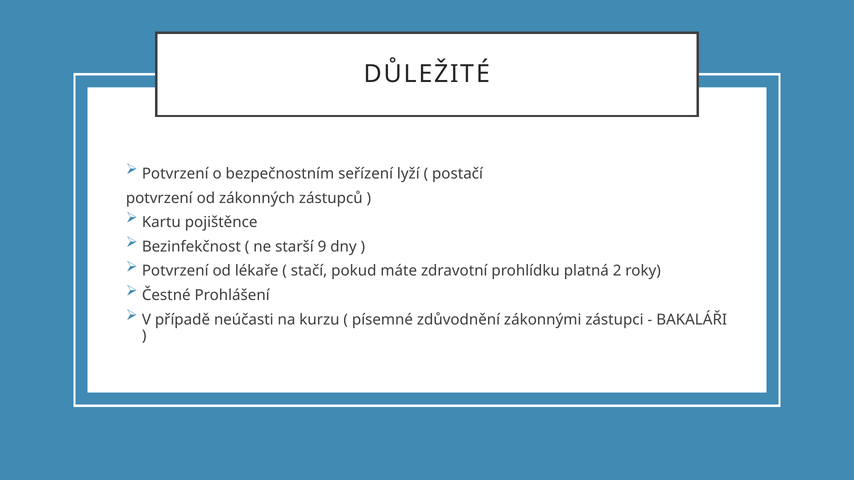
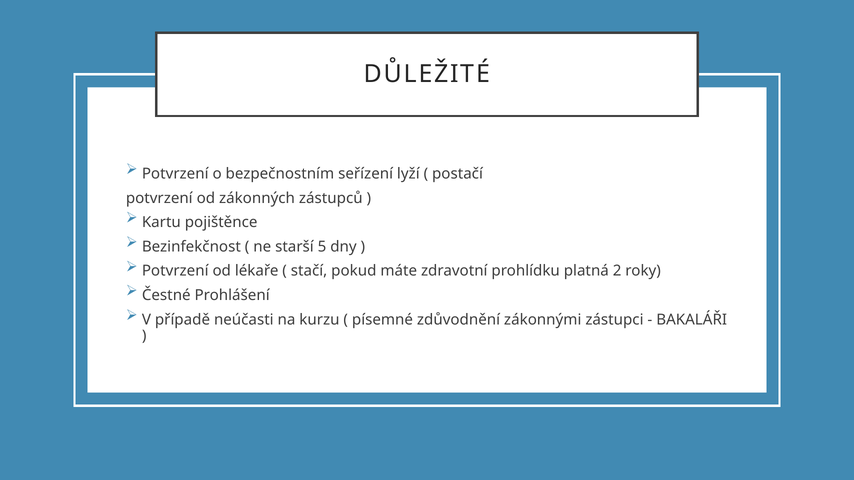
9: 9 -> 5
